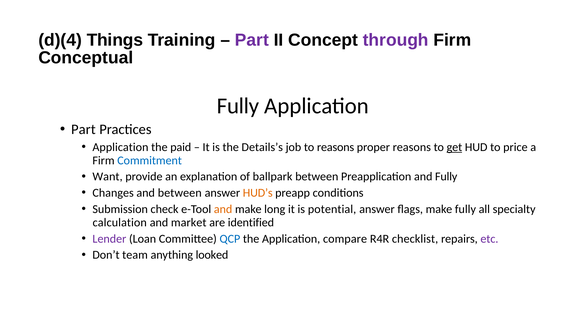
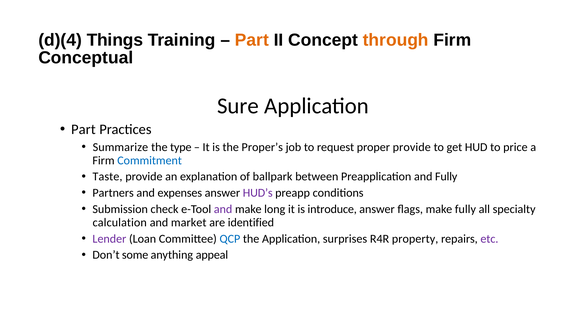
Part at (252, 40) colour: purple -> orange
through colour: purple -> orange
Fully at (238, 106): Fully -> Sure
Application at (120, 147): Application -> Summarize
paid: paid -> type
Details’s: Details’s -> Proper’s
to reasons: reasons -> request
proper reasons: reasons -> provide
get underline: present -> none
Want: Want -> Taste
Changes: Changes -> Partners
and between: between -> expenses
HUD’s colour: orange -> purple
and at (223, 209) colour: orange -> purple
potential: potential -> introduce
compare: compare -> surprises
checklist: checklist -> property
team: team -> some
looked: looked -> appeal
